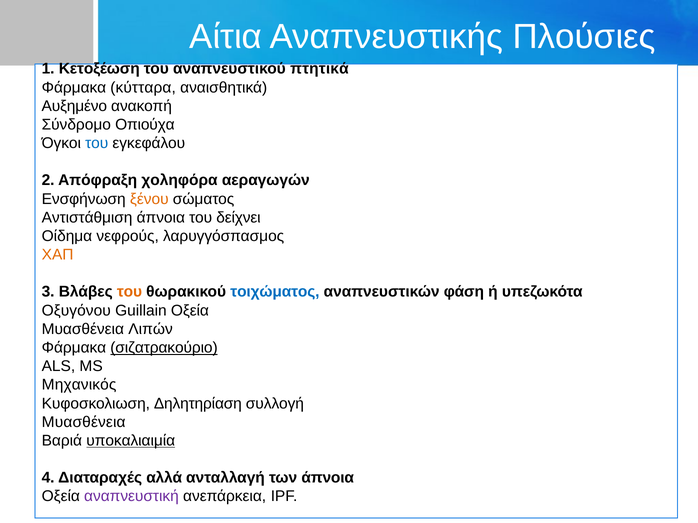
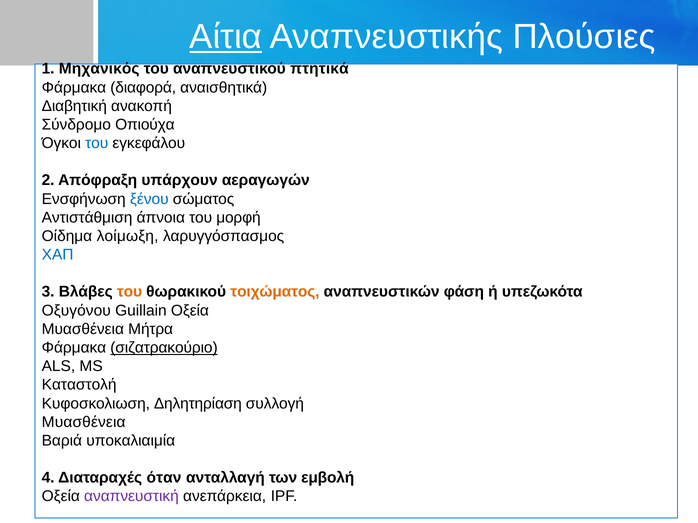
Αίτια underline: none -> present
Κετοξέωση: Κετοξέωση -> Μηχανικός
κύτταρα: κύτταρα -> διαφορά
Αυξημένο: Αυξημένο -> Διαβητική
χοληφόρα: χοληφόρα -> υπάρχουν
ξένου colour: orange -> blue
δείχνει: δείχνει -> μορφή
νεφρούς: νεφρούς -> λοίμωξη
ΧΑΠ colour: orange -> blue
τοιχώματος colour: blue -> orange
Λιπών: Λιπών -> Μήτρα
Μηχανικός: Μηχανικός -> Καταστολή
υποκαλιαιμία underline: present -> none
αλλά: αλλά -> όταν
των άπνοια: άπνοια -> εμβολή
